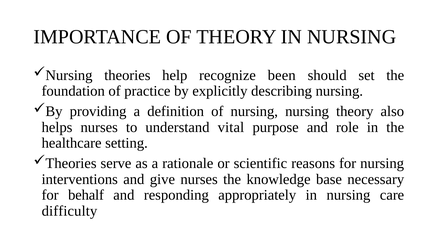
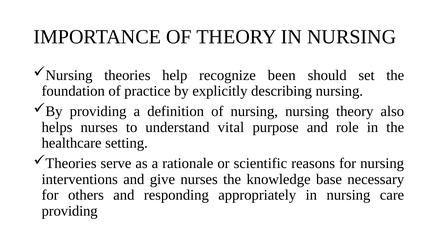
behalf: behalf -> others
difficulty at (70, 210): difficulty -> providing
